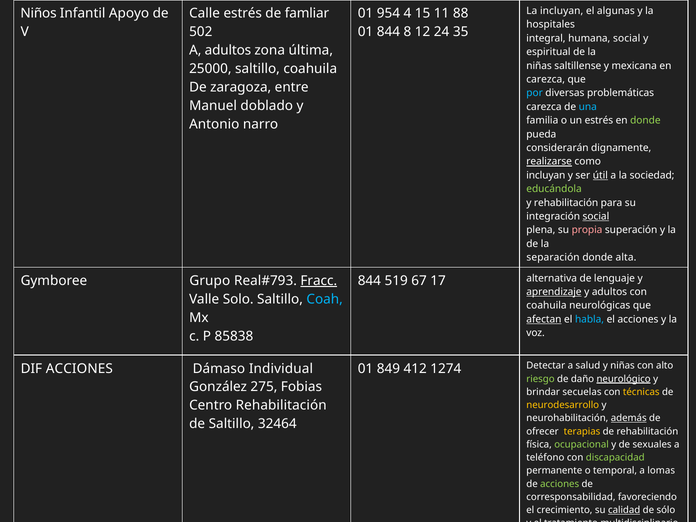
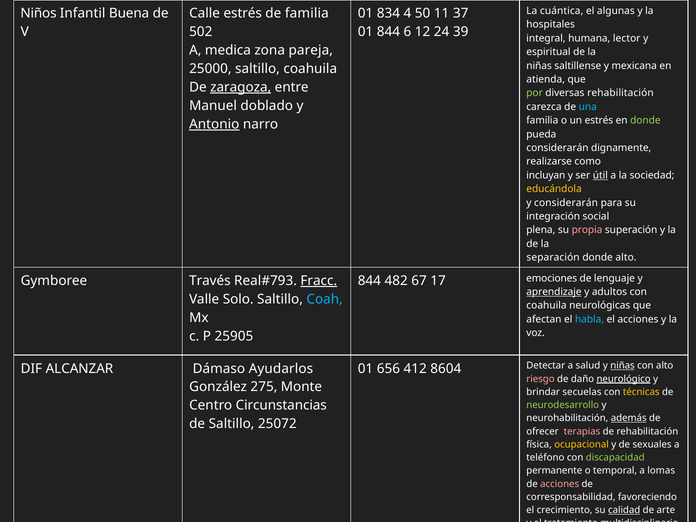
La incluyan: incluyan -> cuántica
Apoyo: Apoyo -> Buena
de famliar: famliar -> familia
954: 954 -> 834
15: 15 -> 50
88: 88 -> 37
8: 8 -> 6
35: 35 -> 39
humana social: social -> lector
A adultos: adultos -> medica
última: última -> pareja
carezca at (546, 79): carezca -> atienda
zaragoza underline: none -> present
por colour: light blue -> light green
diversas problemáticas: problemáticas -> rehabilitación
Antonio underline: none -> present
realizarse underline: present -> none
educándola colour: light green -> yellow
y rehabilitación: rehabilitación -> considerarán
social at (596, 216) underline: present -> none
donde alta: alta -> alto
Grupo: Grupo -> Través
519: 519 -> 482
alternativa: alternativa -> emociones
afectan underline: present -> none
85838: 85838 -> 25905
DIF ACCIONES: ACCIONES -> ALCANZAR
Individual: Individual -> Ayudarlos
849: 849 -> 656
1274: 1274 -> 8604
niñas at (623, 366) underline: none -> present
riesgo colour: light green -> pink
Fobias: Fobias -> Monte
Centro Rehabilitación: Rehabilitación -> Circunstancias
neurodesarrollo colour: yellow -> light green
32464: 32464 -> 25072
terapias colour: yellow -> pink
ocupacional colour: light green -> yellow
acciones at (560, 484) colour: light green -> pink
sólo: sólo -> arte
